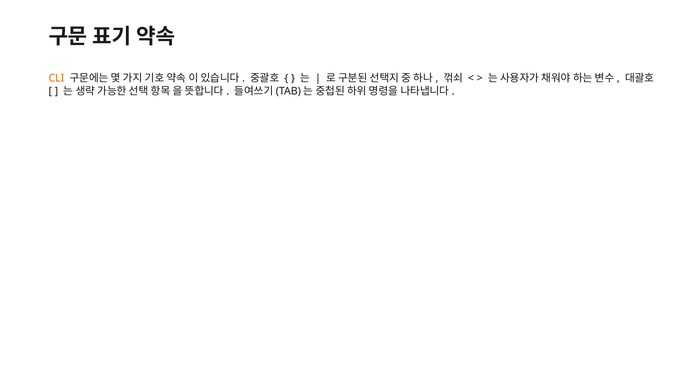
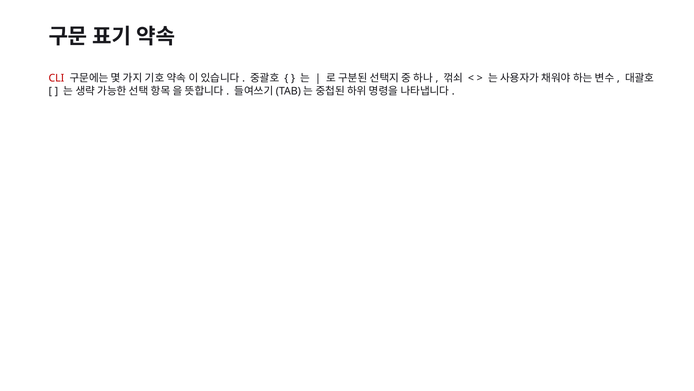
CLI colour: orange -> red
